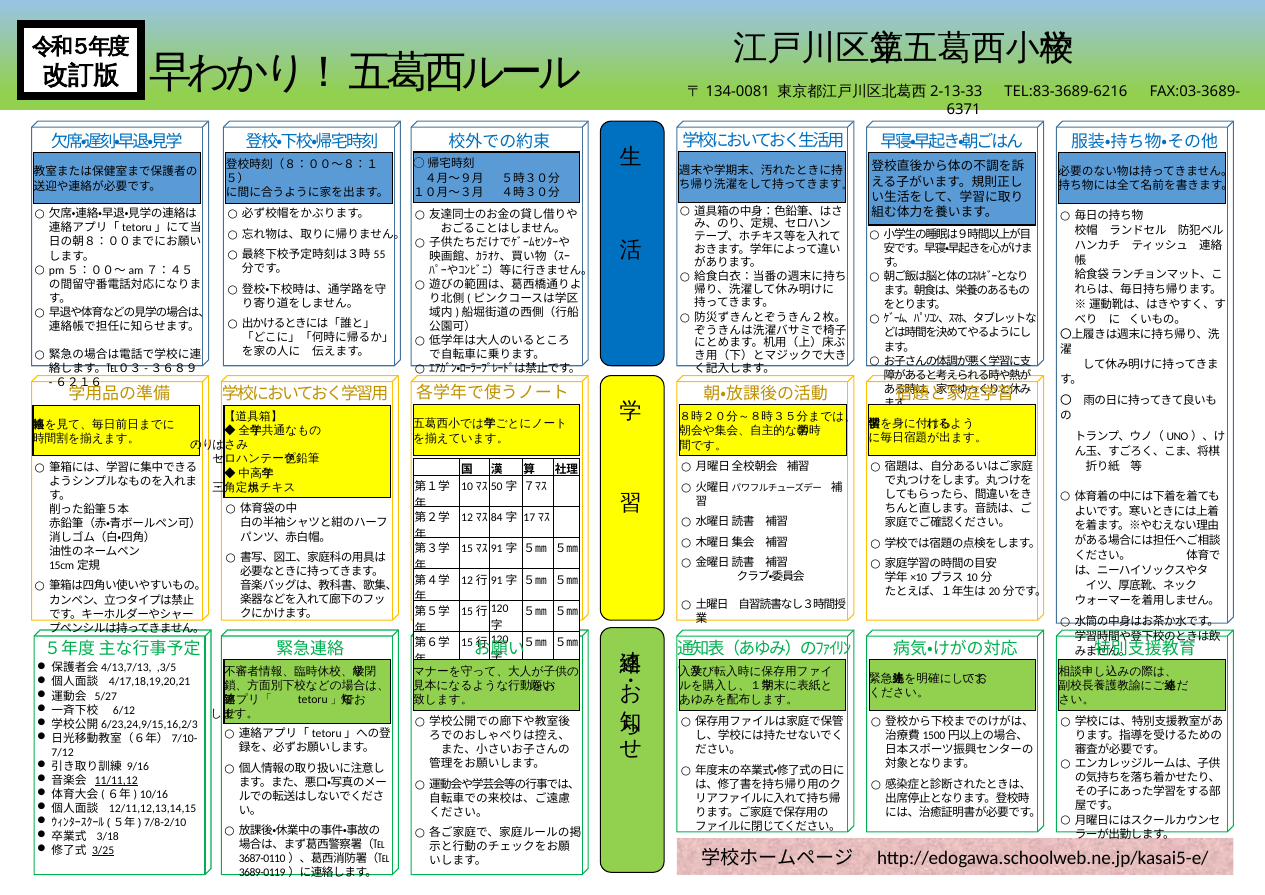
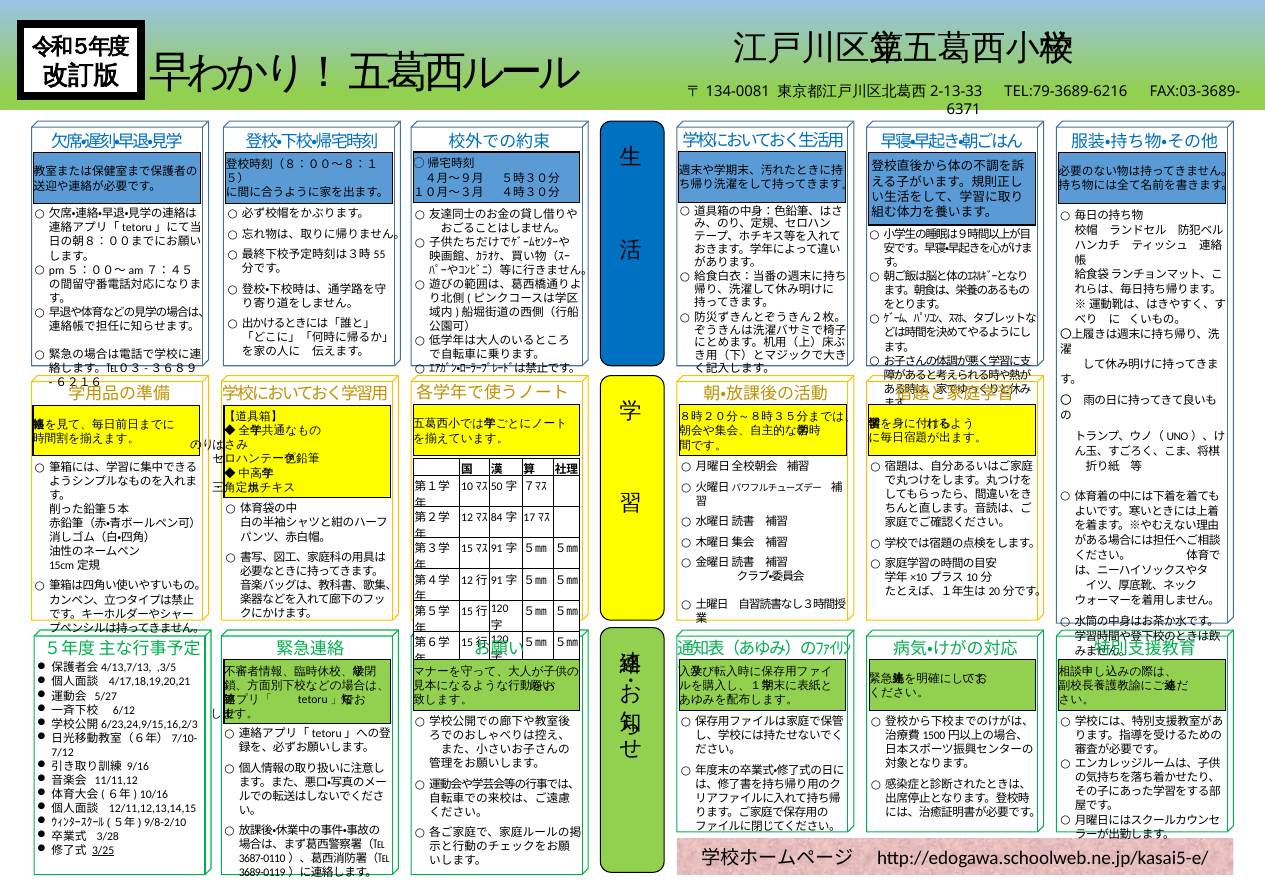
TEL:83-3689-6216: TEL:83-3689-6216 -> TEL:79-3689-6216
11/11,12 underline: present -> none
7/8-2/10: 7/8-2/10 -> 9/8-2/10
3/18: 3/18 -> 3/28
